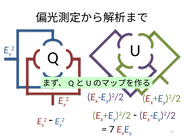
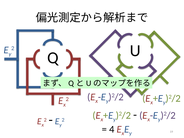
7: 7 -> 4
